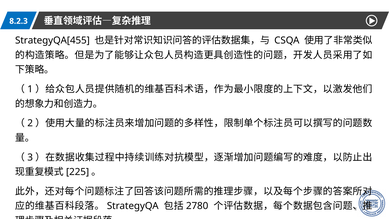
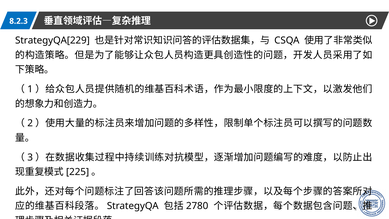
StrategyQA[455: StrategyQA[455 -> StrategyQA[229
